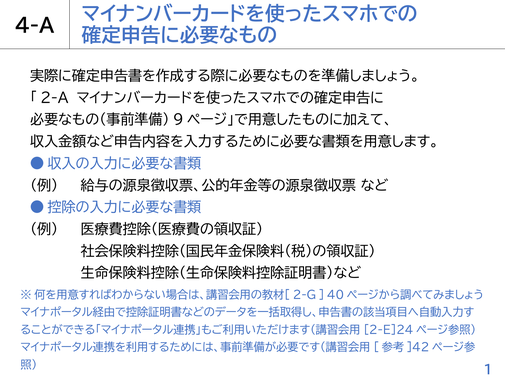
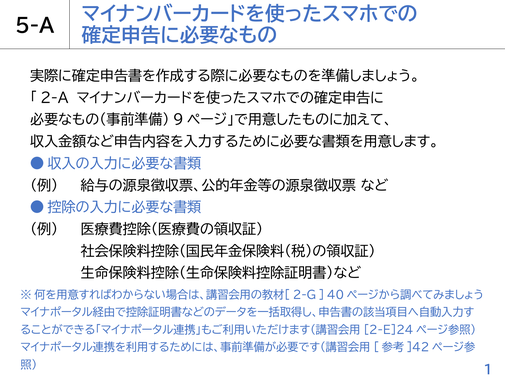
4-A: 4-A -> 5-A
